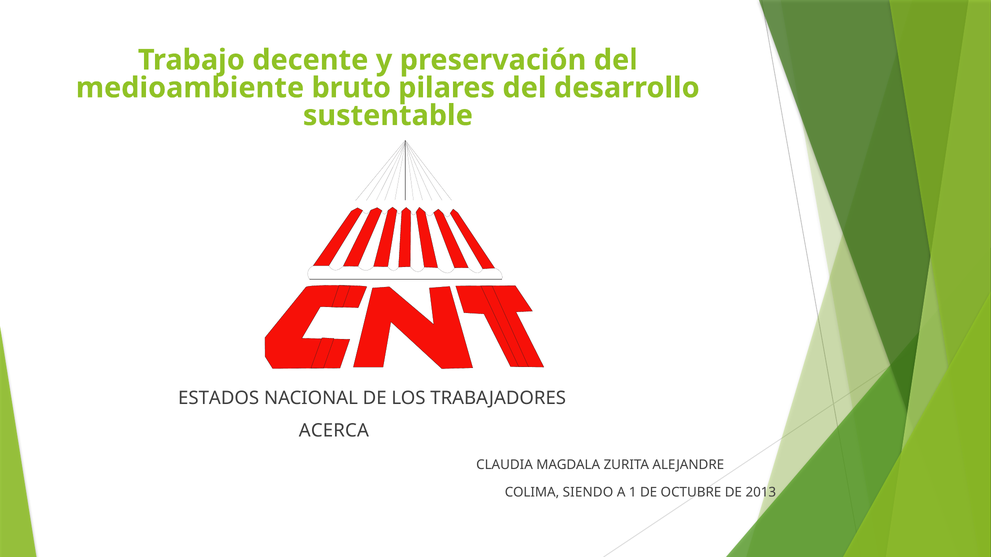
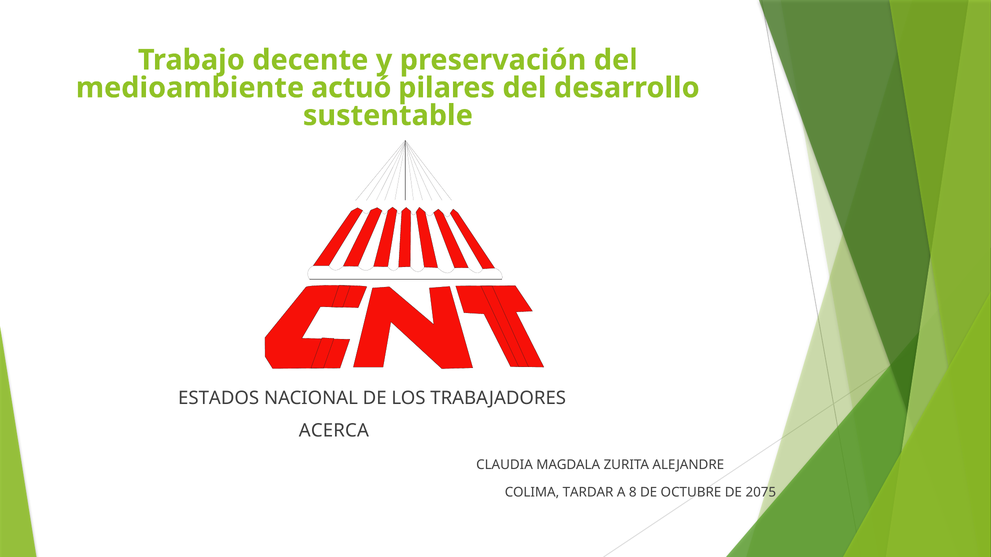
bruto: bruto -> actuó
SIENDO: SIENDO -> TARDAR
1: 1 -> 8
2013: 2013 -> 2075
